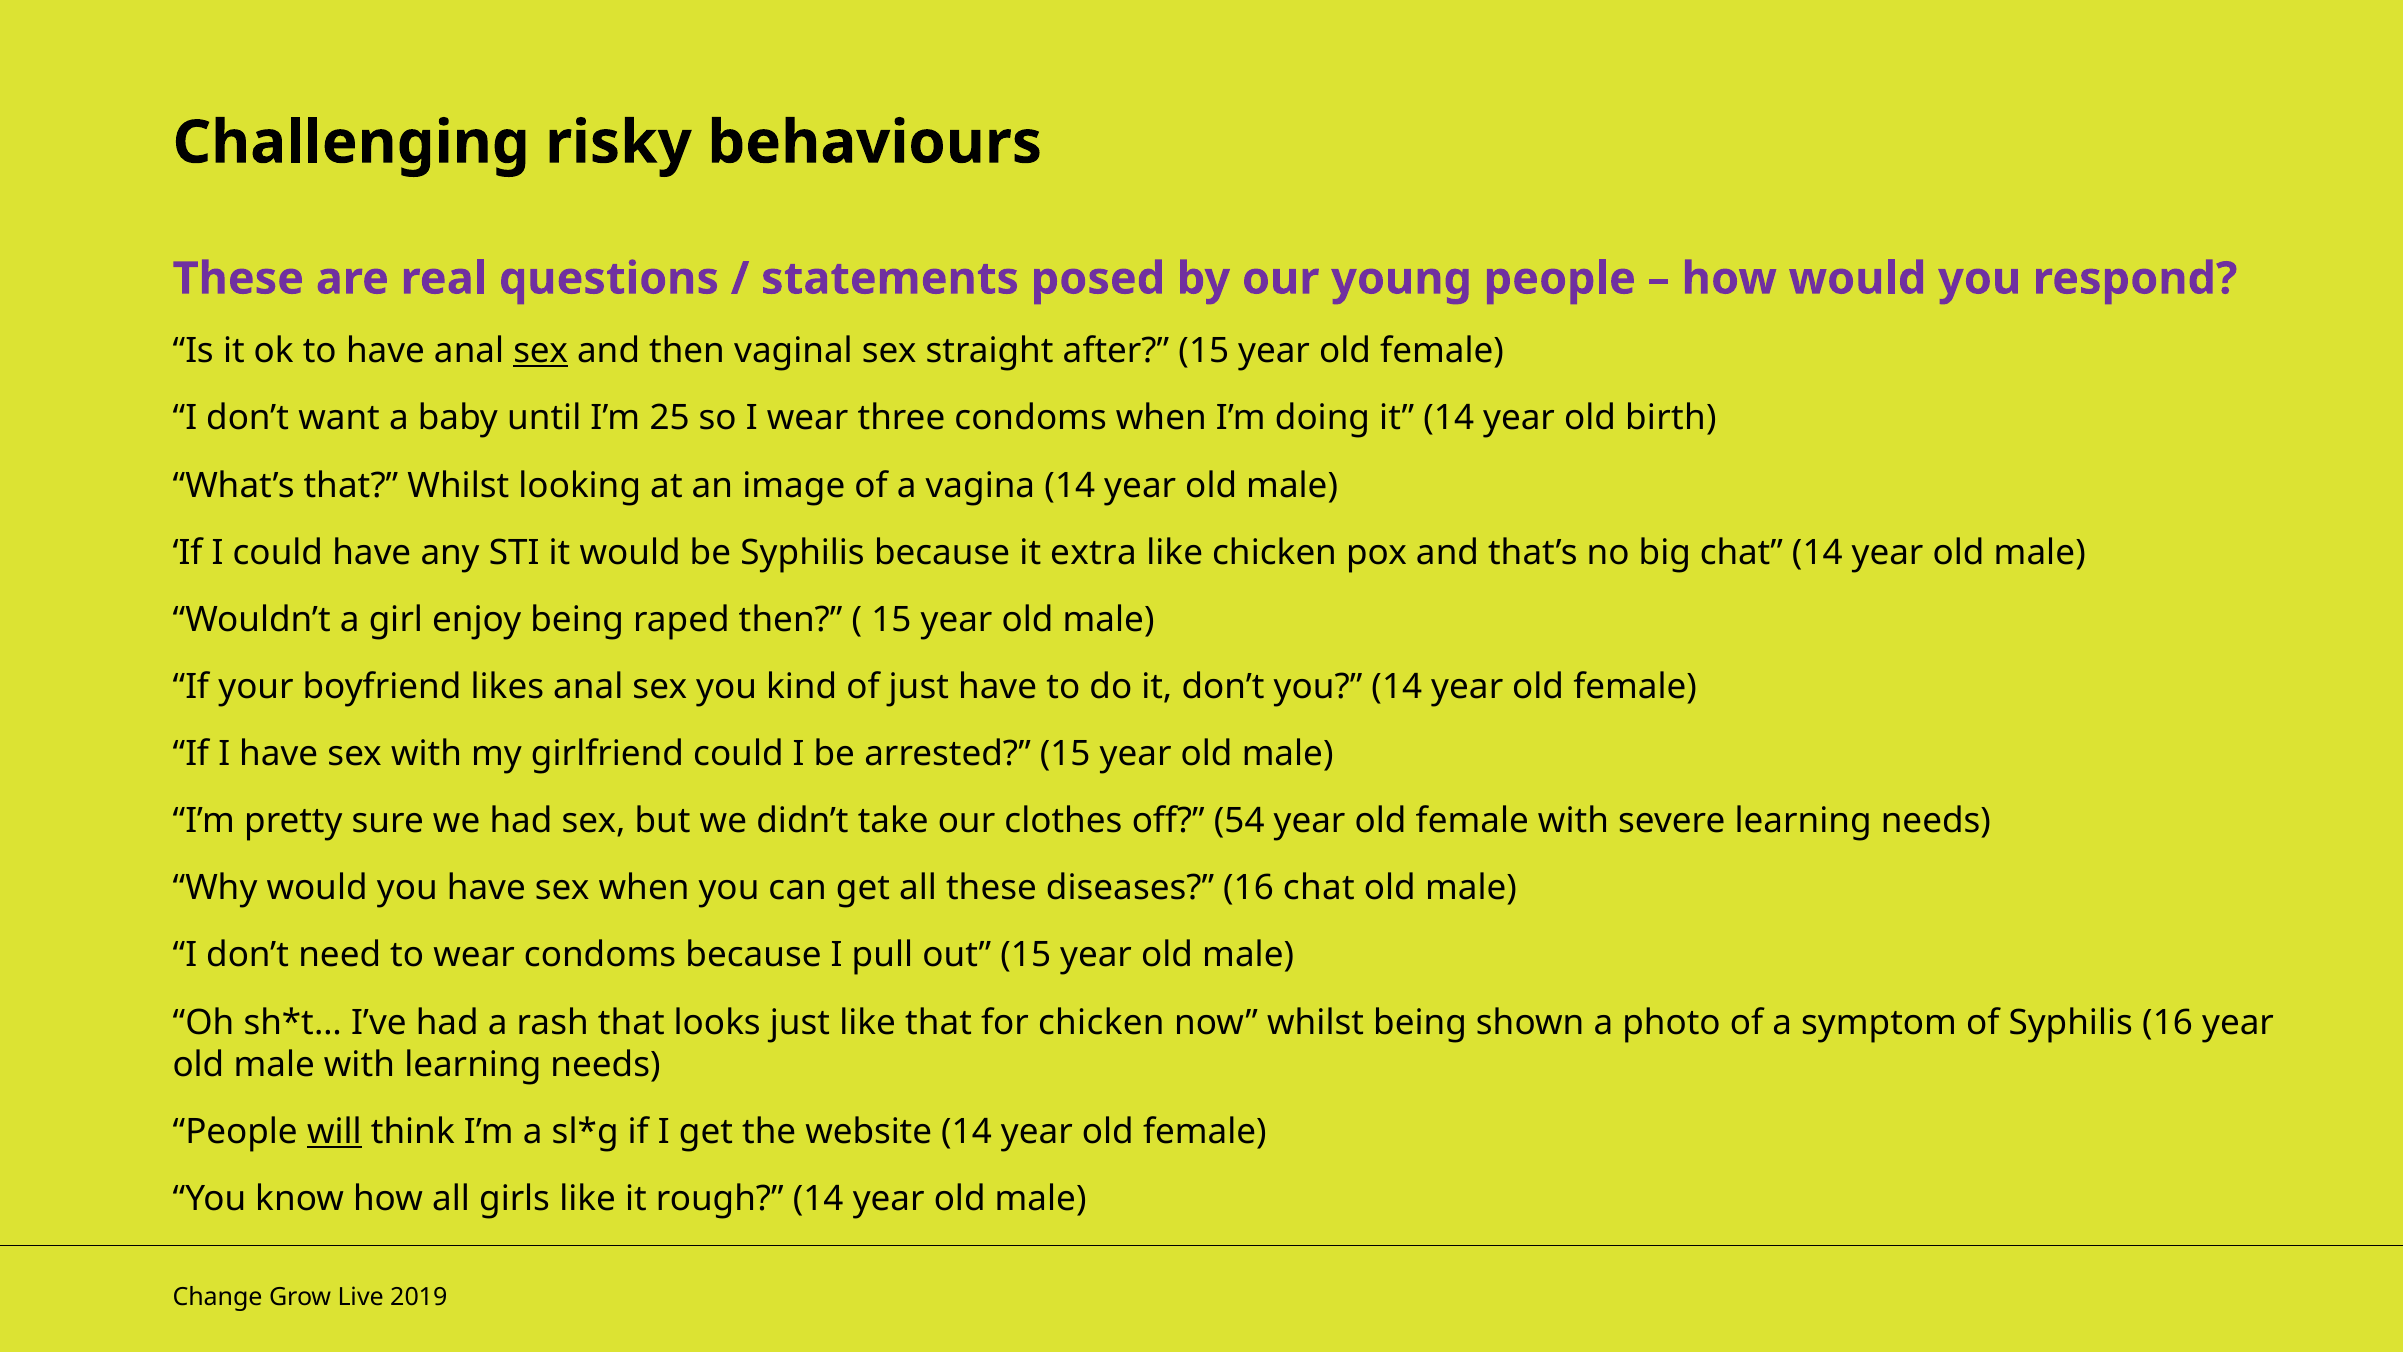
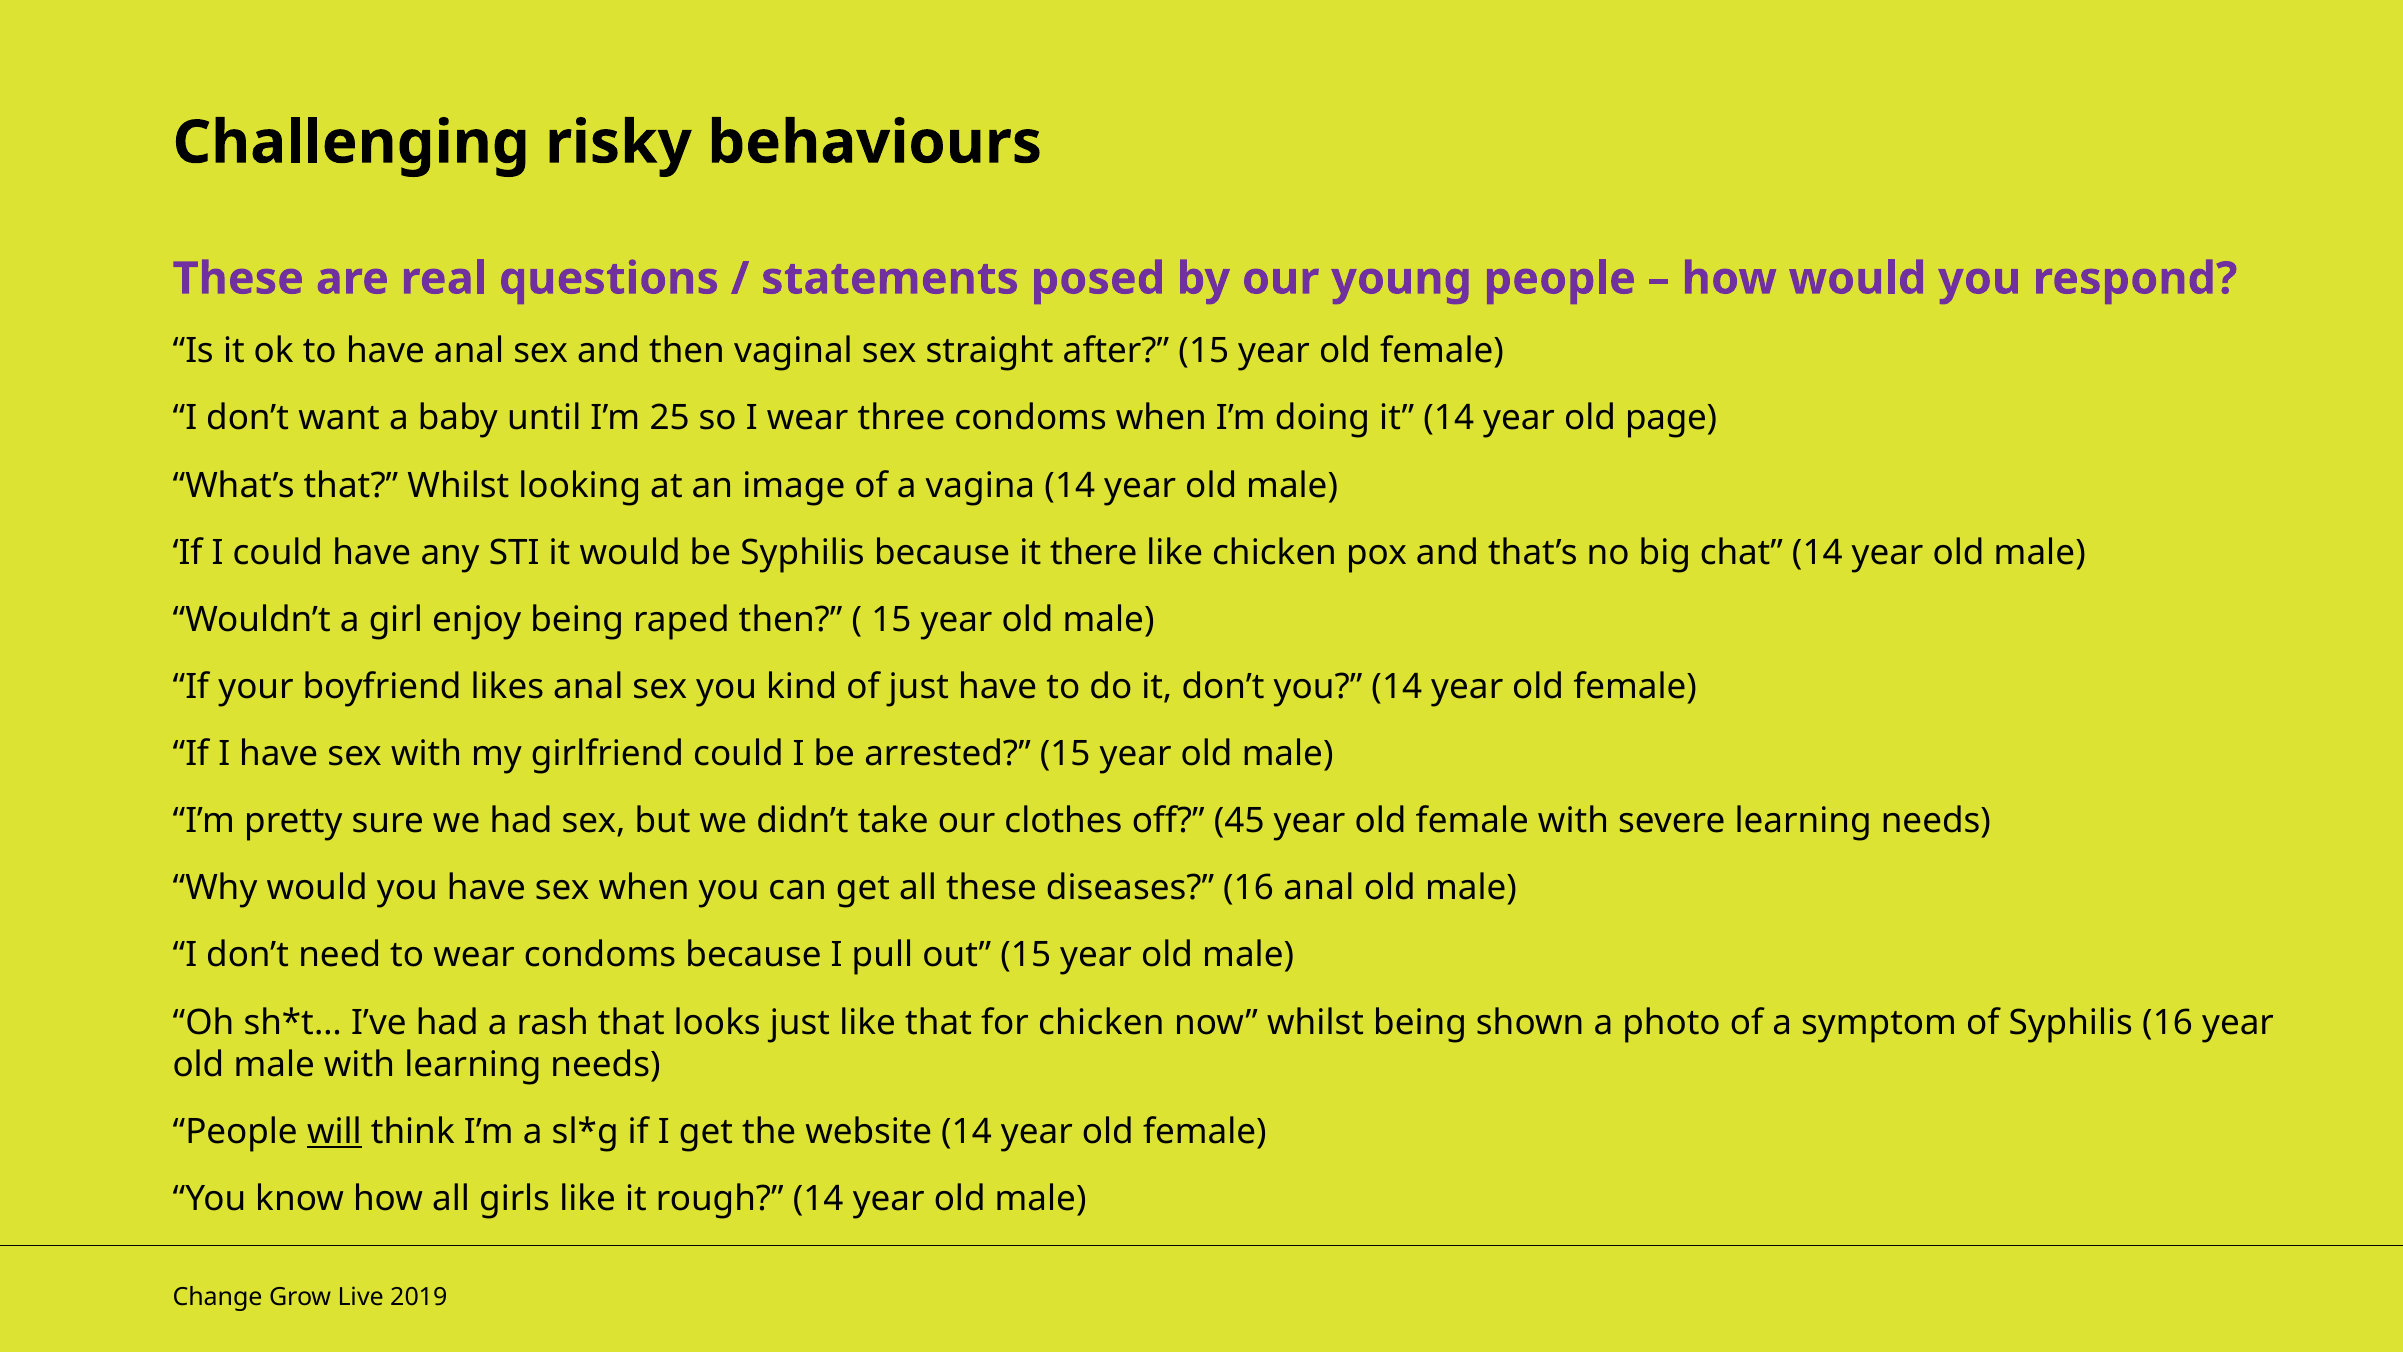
sex at (541, 351) underline: present -> none
birth: birth -> page
extra: extra -> there
54: 54 -> 45
16 chat: chat -> anal
